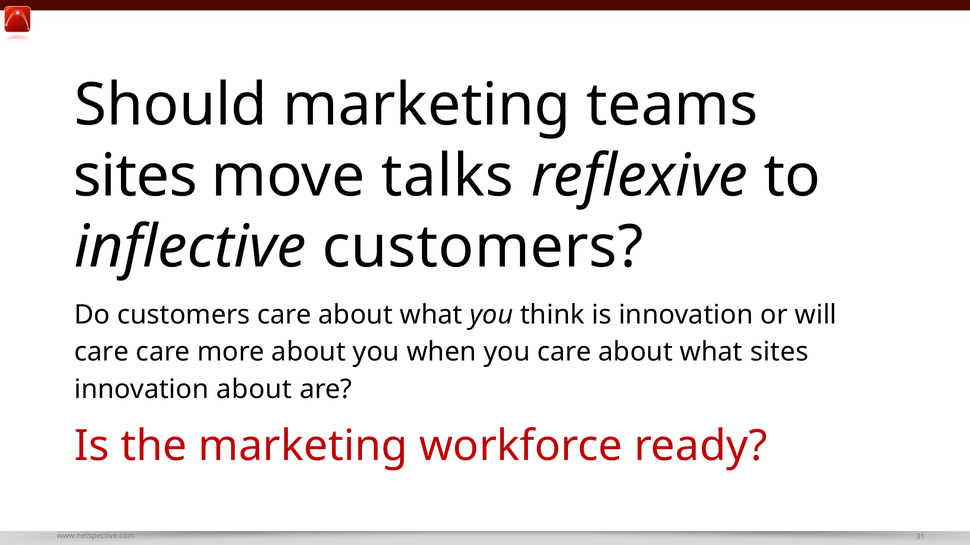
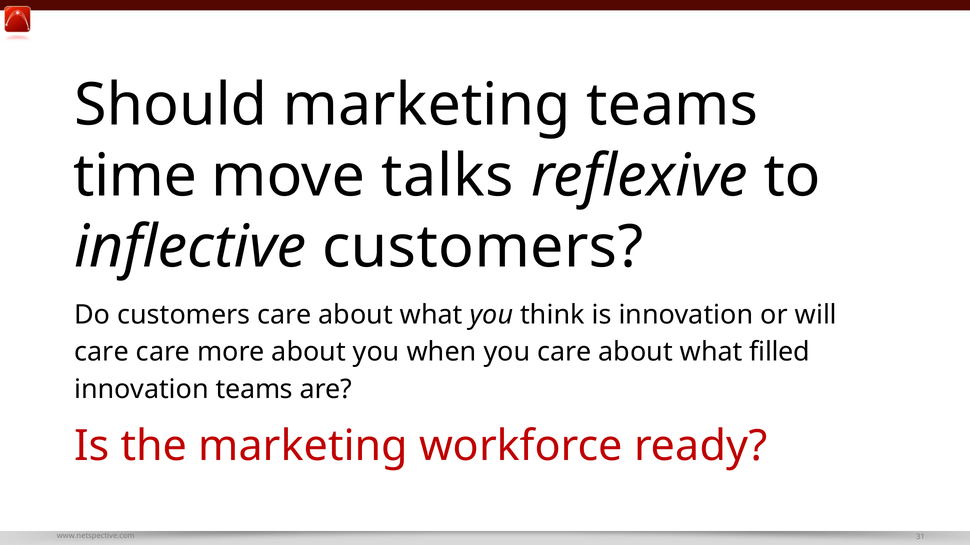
sites at (135, 176): sites -> time
what sites: sites -> filled
innovation about: about -> teams
